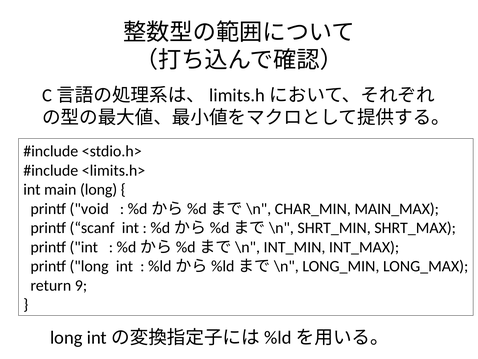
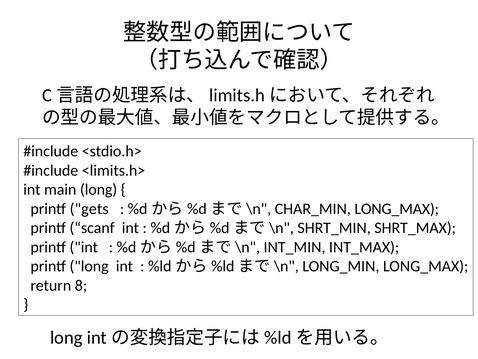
void: void -> gets
CHAR_MIN MAIN_MAX: MAIN_MAX -> LONG_MAX
9: 9 -> 8
